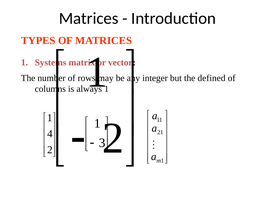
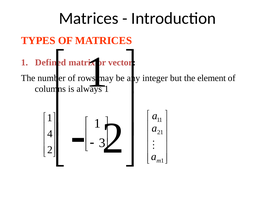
Systems: Systems -> Defined
defined: defined -> element
